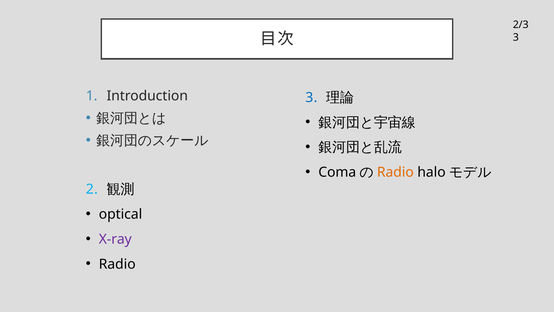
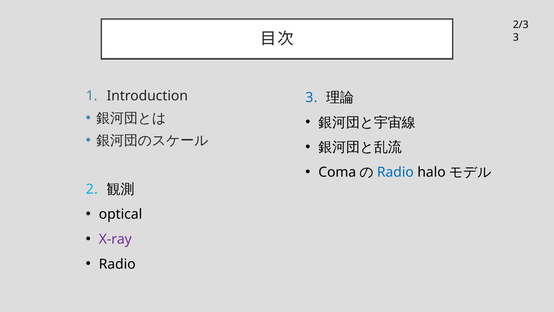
Radio at (395, 172) colour: orange -> blue
